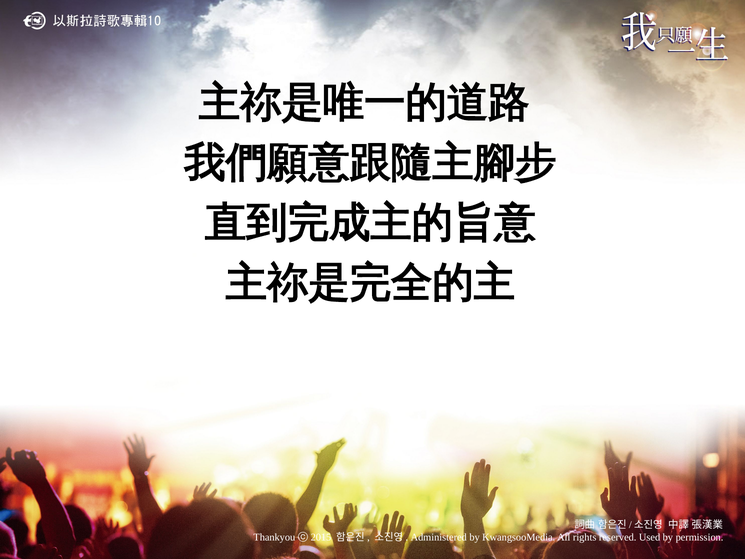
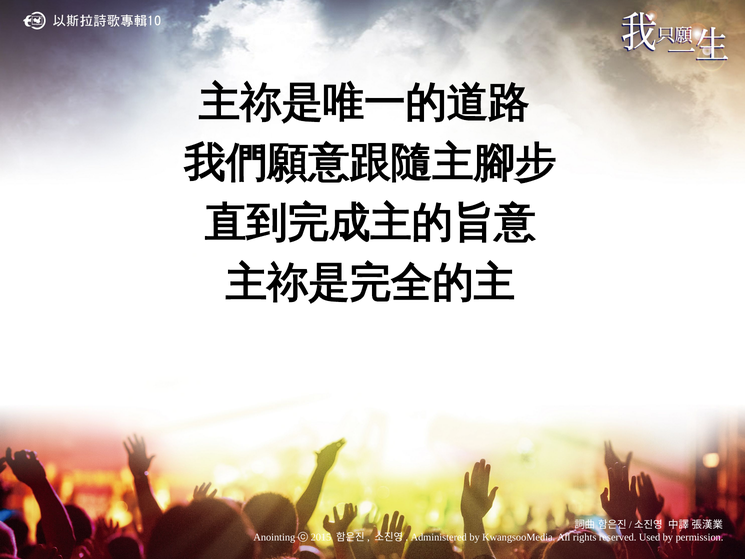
Thankyou: Thankyou -> Anointing
